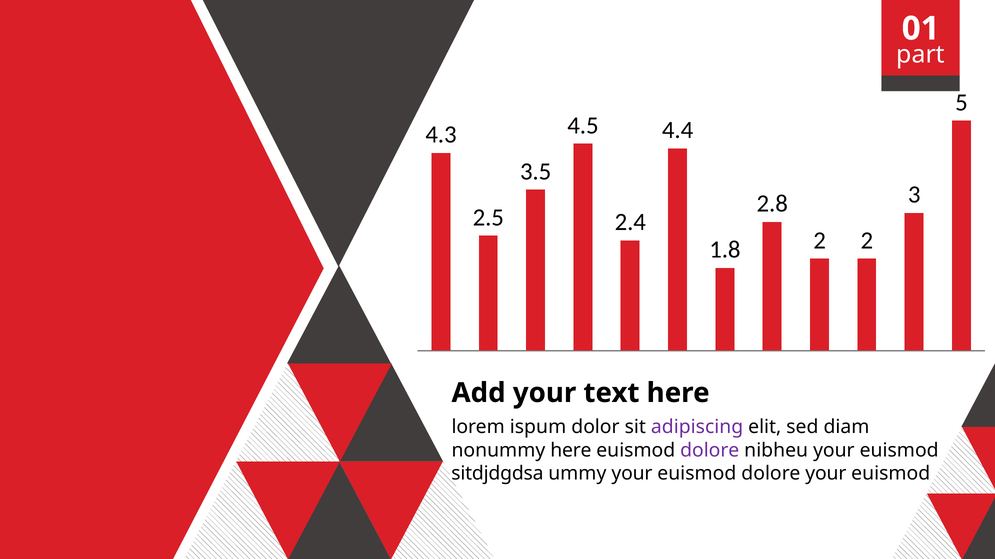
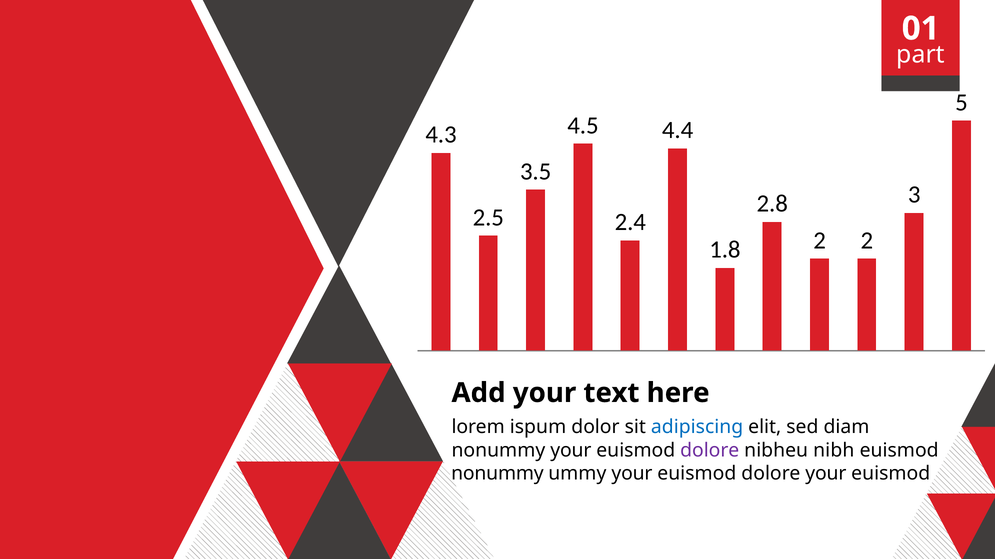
adipiscing colour: purple -> blue
nonummy here: here -> your
nibheu your: your -> nibh
sitdjdgdsa at (497, 474): sitdjdgdsa -> nonummy
